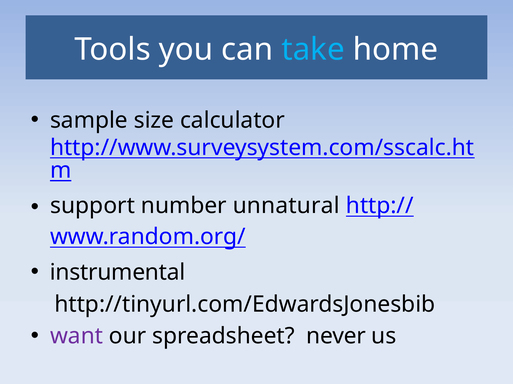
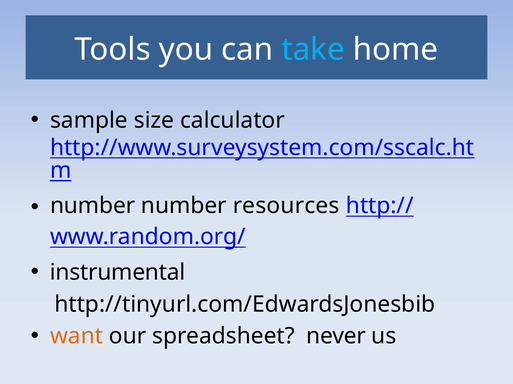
support at (92, 206): support -> number
unnatural: unnatural -> resources
want colour: purple -> orange
